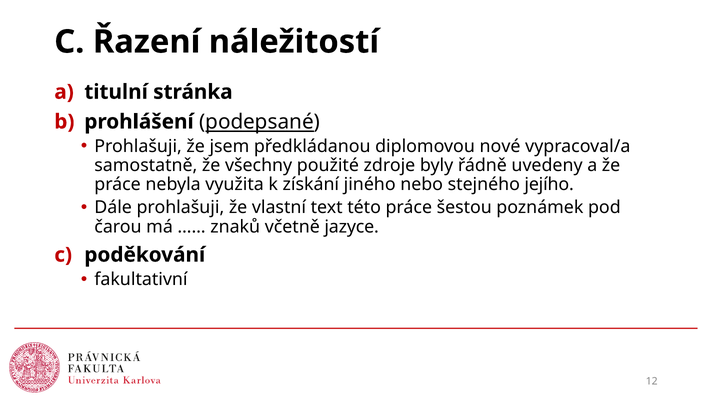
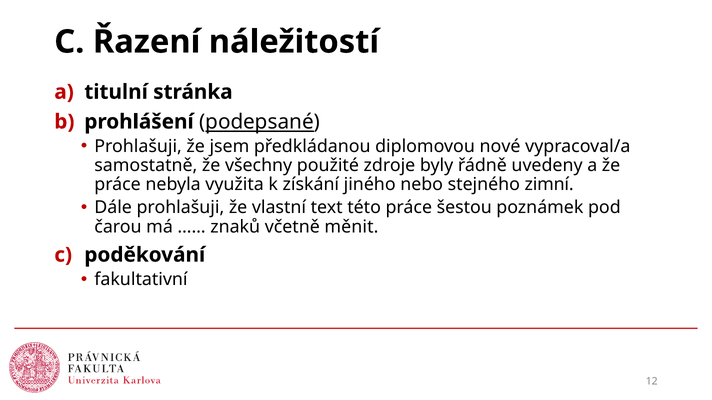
jejího: jejího -> zimní
jazyce: jazyce -> měnit
